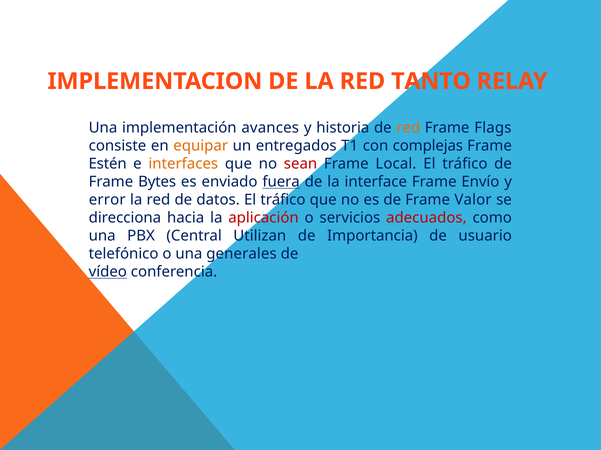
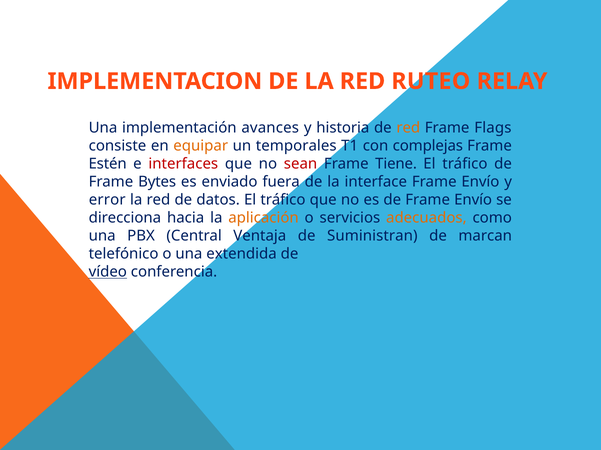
TANTO: TANTO -> RUTEO
entregados: entregados -> temporales
interfaces colour: orange -> red
Local: Local -> Tiene
fuera underline: present -> none
de Frame Valor: Valor -> Envío
aplicación colour: red -> orange
adecuados colour: red -> orange
Utilizan: Utilizan -> Ventaja
Importancia: Importancia -> Suministran
usuario: usuario -> marcan
generales: generales -> extendida
